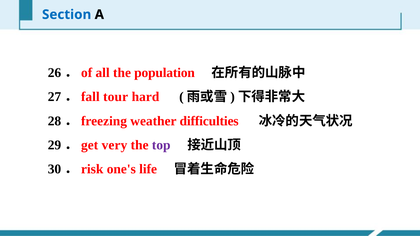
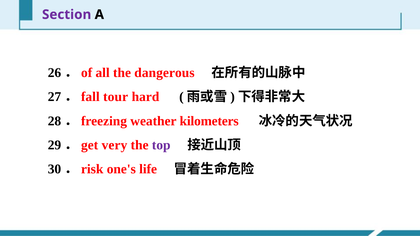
Section colour: blue -> purple
population: population -> dangerous
difficulties: difficulties -> kilometers
